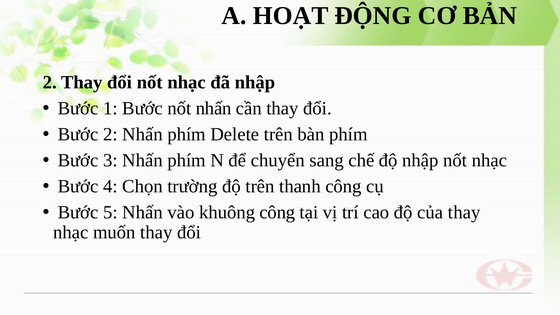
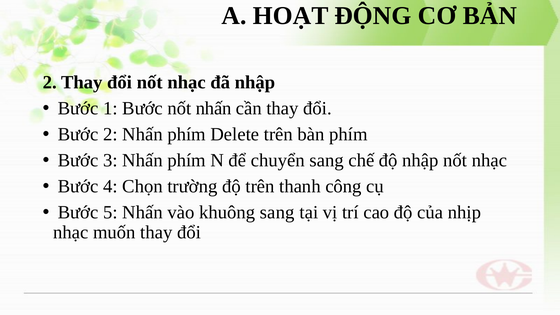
khuông công: công -> sang
của thay: thay -> nhịp
